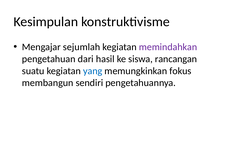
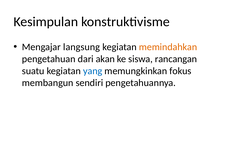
sejumlah: sejumlah -> langsung
memindahkan colour: purple -> orange
hasil: hasil -> akan
